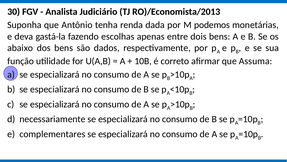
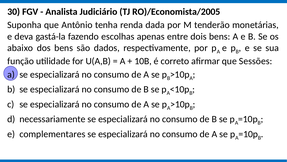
RO)/Economista/2013: RO)/Economista/2013 -> RO)/Economista/2005
podemos: podemos -> tenderão
Assuma: Assuma -> Sessões
